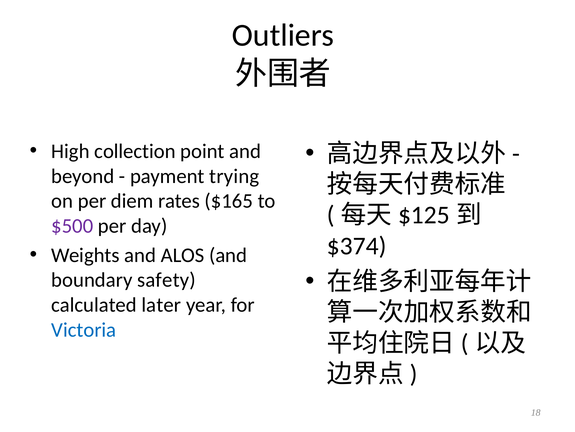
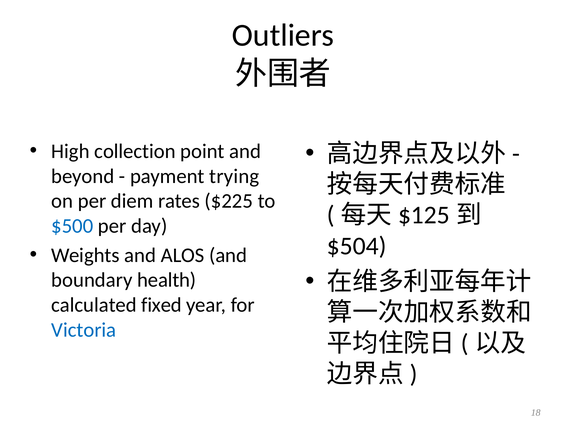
$165: $165 -> $225
$500 colour: purple -> blue
$374: $374 -> $504
safety: safety -> health
later: later -> fixed
